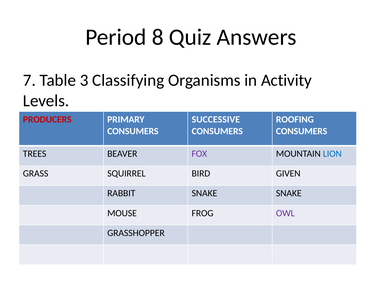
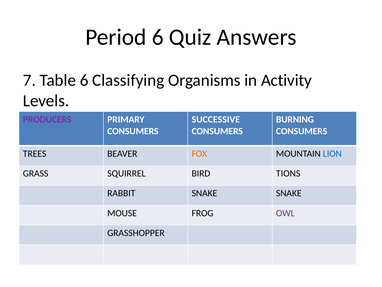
Period 8: 8 -> 6
Table 3: 3 -> 6
PRODUCERS colour: red -> purple
ROOFING: ROOFING -> BURNING
FOX colour: purple -> orange
GIVEN: GIVEN -> TIONS
